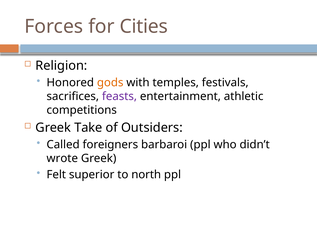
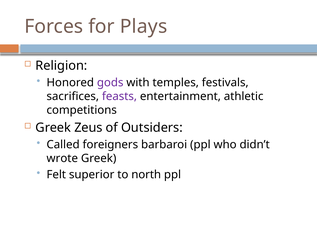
Cities: Cities -> Plays
gods colour: orange -> purple
Take: Take -> Zeus
